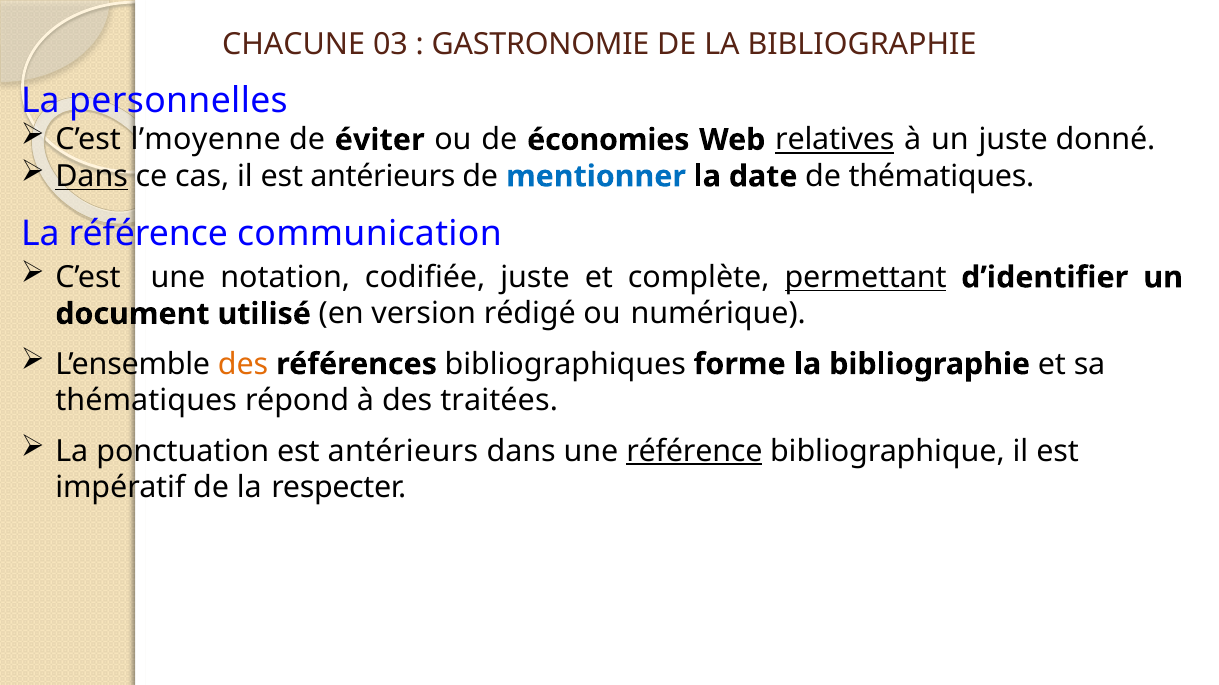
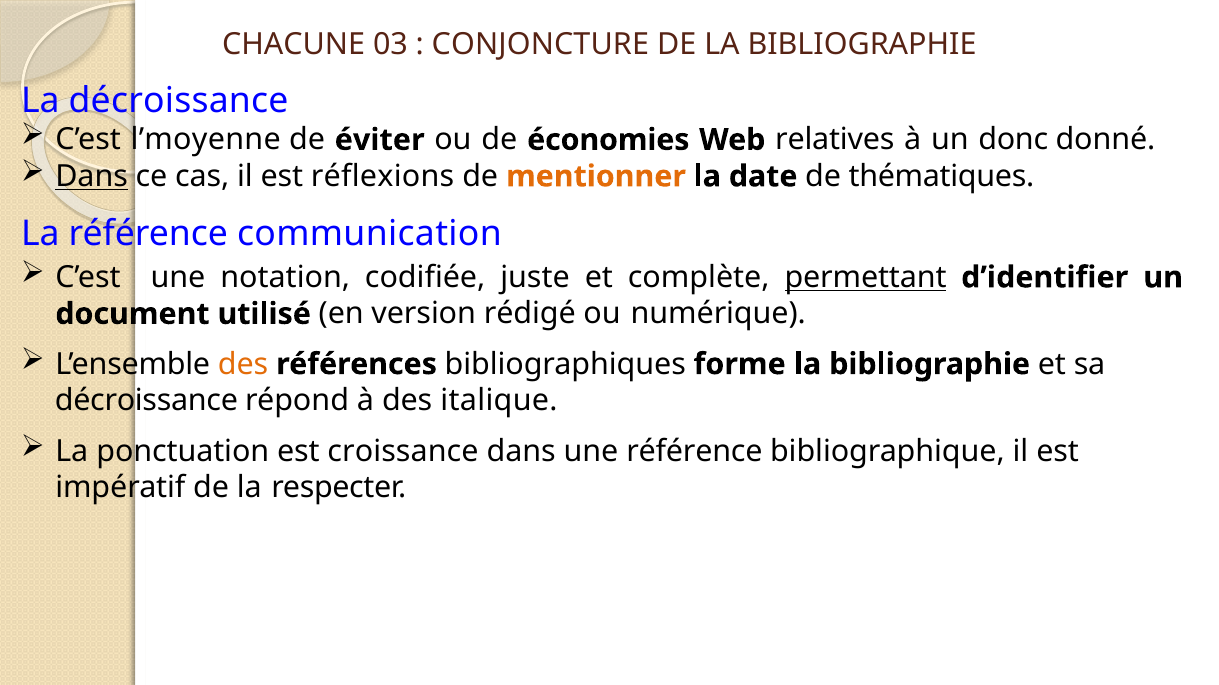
GASTRONOMIE: GASTRONOMIE -> CONJONCTURE
La personnelles: personnelles -> décroissance
relatives underline: present -> none
un juste: juste -> donc
il est antérieurs: antérieurs -> réflexions
mentionner colour: blue -> orange
thématiques at (146, 401): thématiques -> décroissance
traitées: traitées -> italique
ponctuation est antérieurs: antérieurs -> croissance
référence at (694, 451) underline: present -> none
